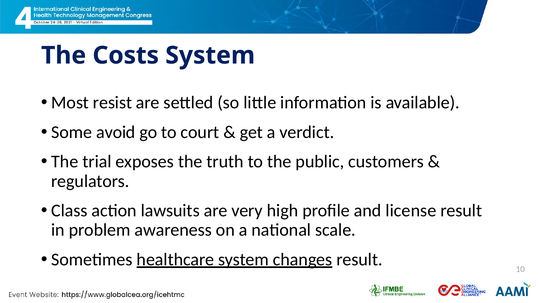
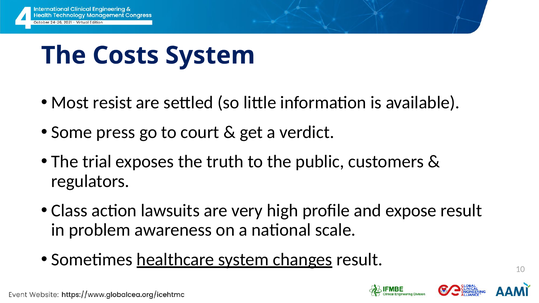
avoid: avoid -> press
license: license -> expose
